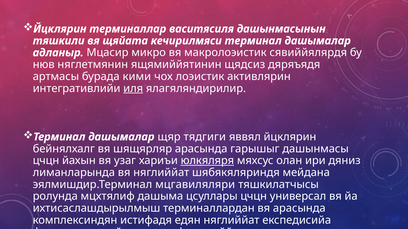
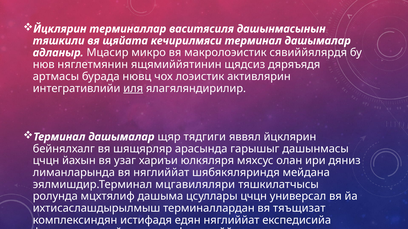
кими: кими -> нювц
юлкяляря underline: present -> none
вя арасында: арасында -> тяъщизат
